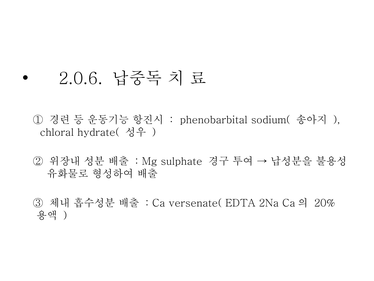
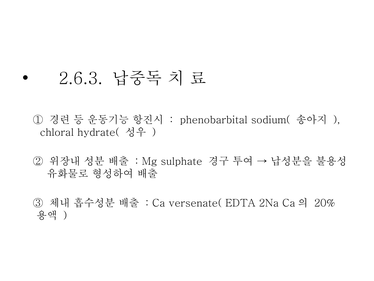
2.0.6: 2.0.6 -> 2.6.3
